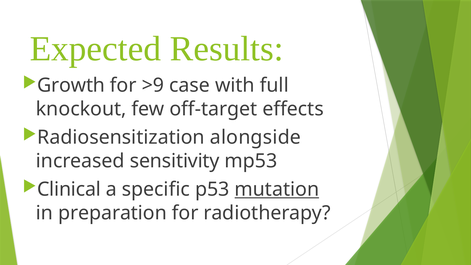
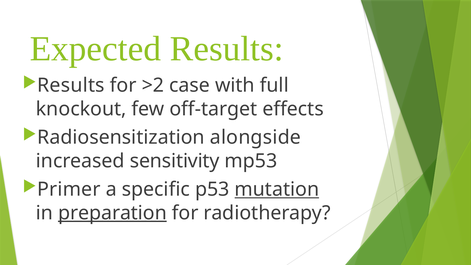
Growth at (71, 85): Growth -> Results
>9: >9 -> >2
Clinical: Clinical -> Primer
preparation underline: none -> present
